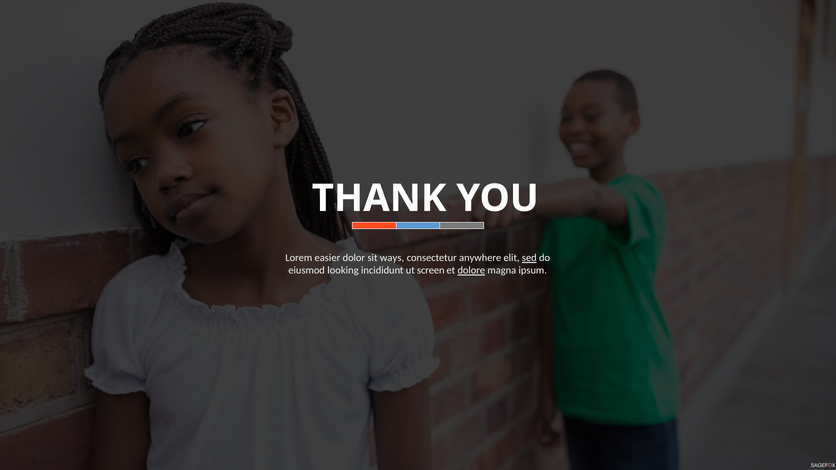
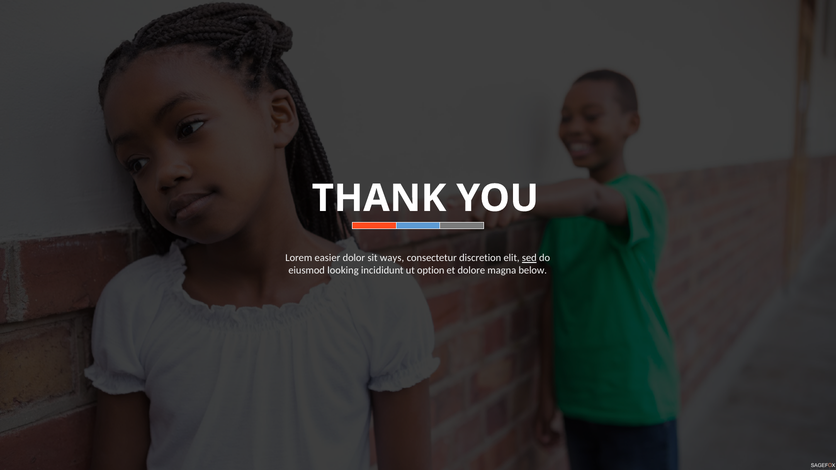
anywhere: anywhere -> discretion
screen: screen -> option
dolore underline: present -> none
ipsum: ipsum -> below
